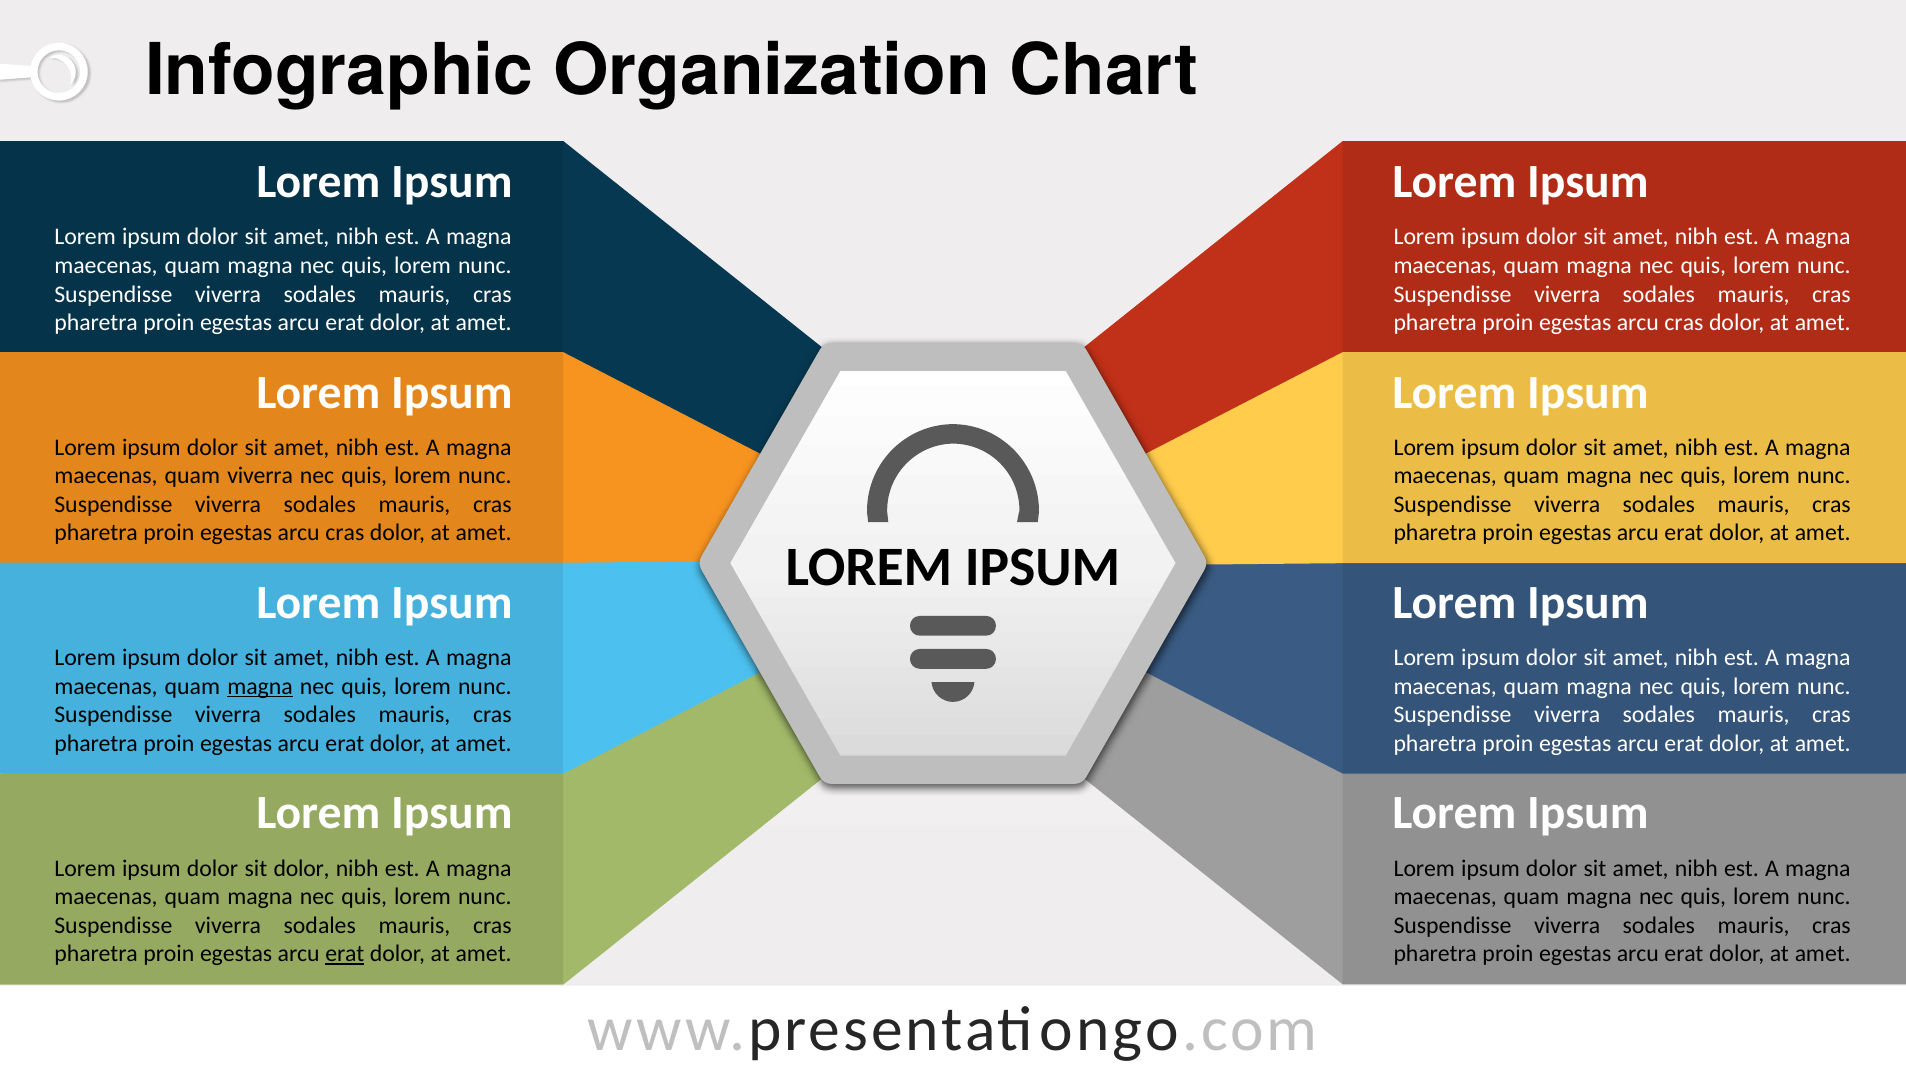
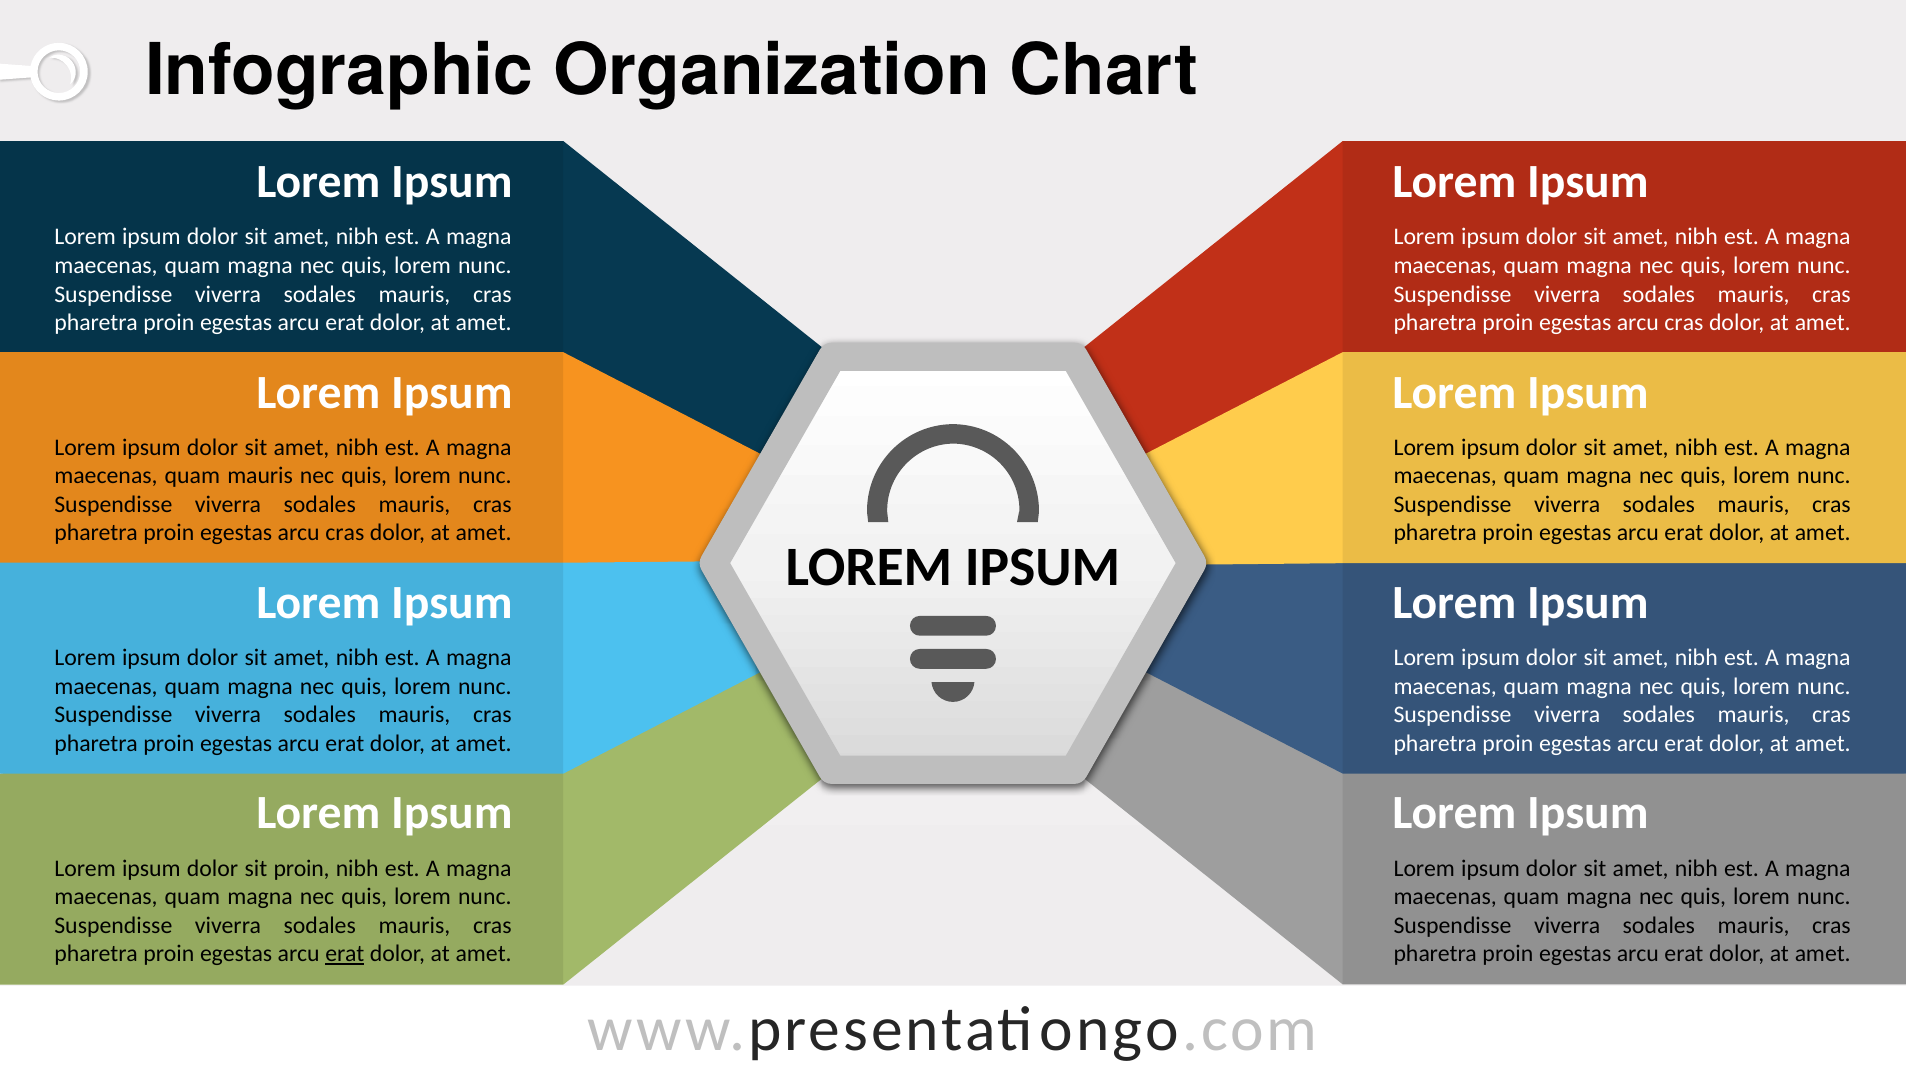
quam viverra: viverra -> mauris
magna at (260, 686) underline: present -> none
sit dolor: dolor -> proin
